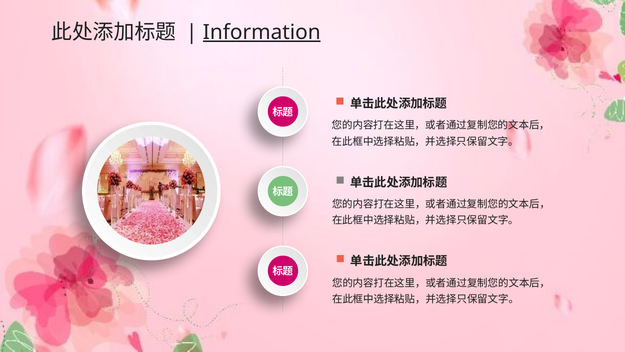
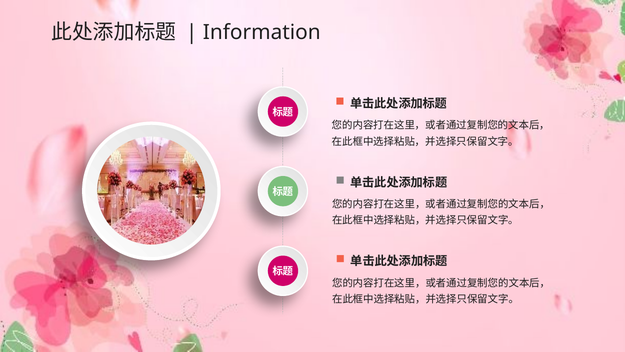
Information underline: present -> none
